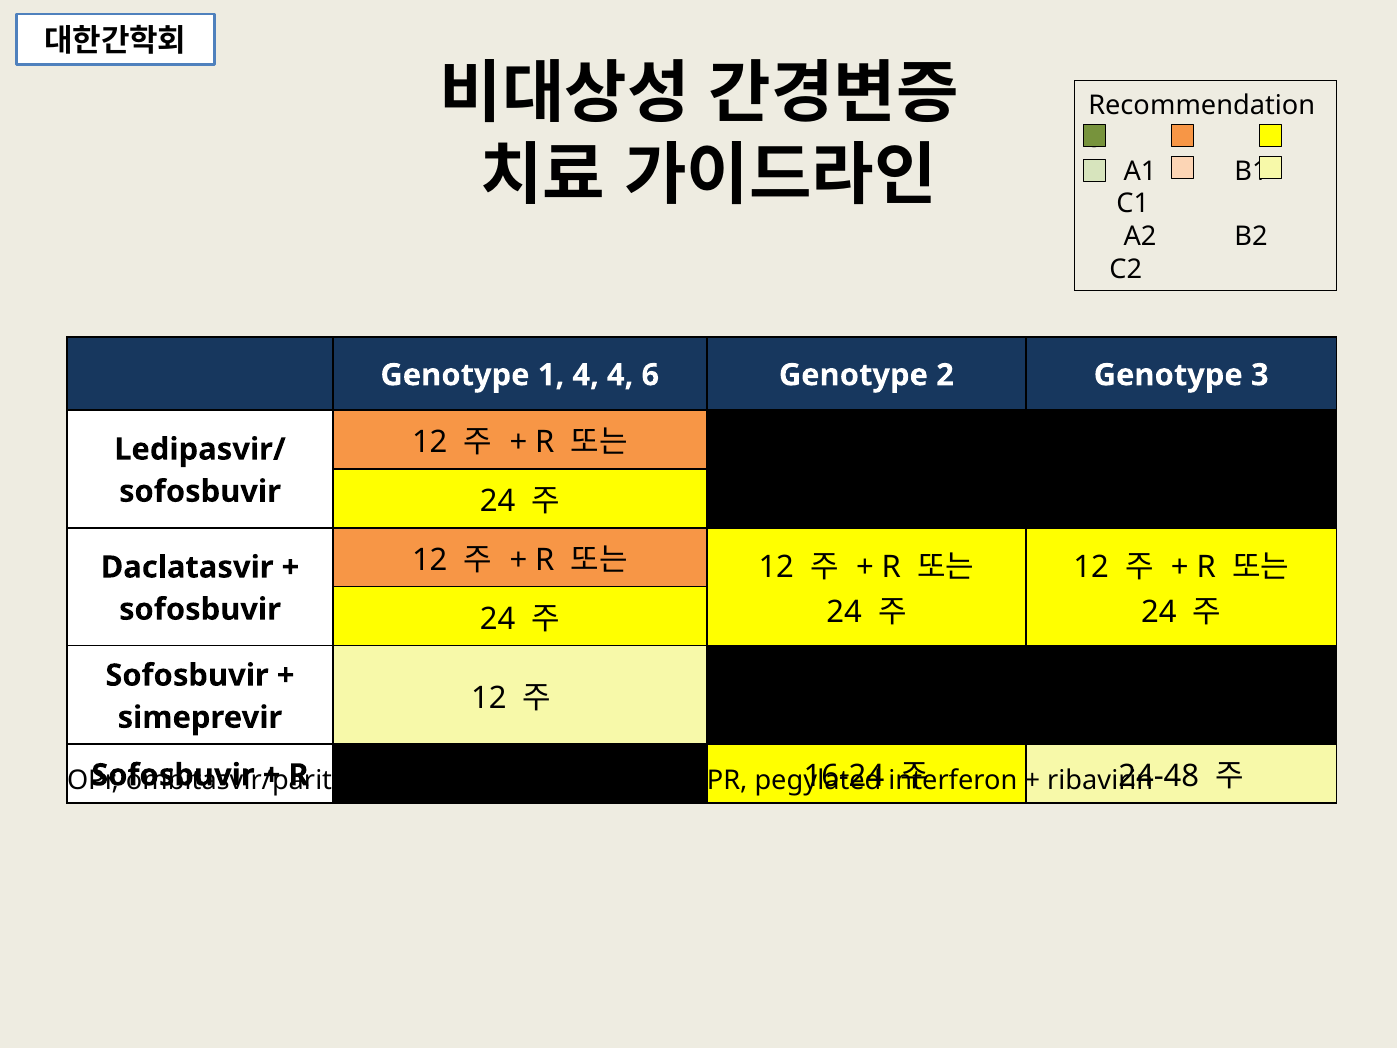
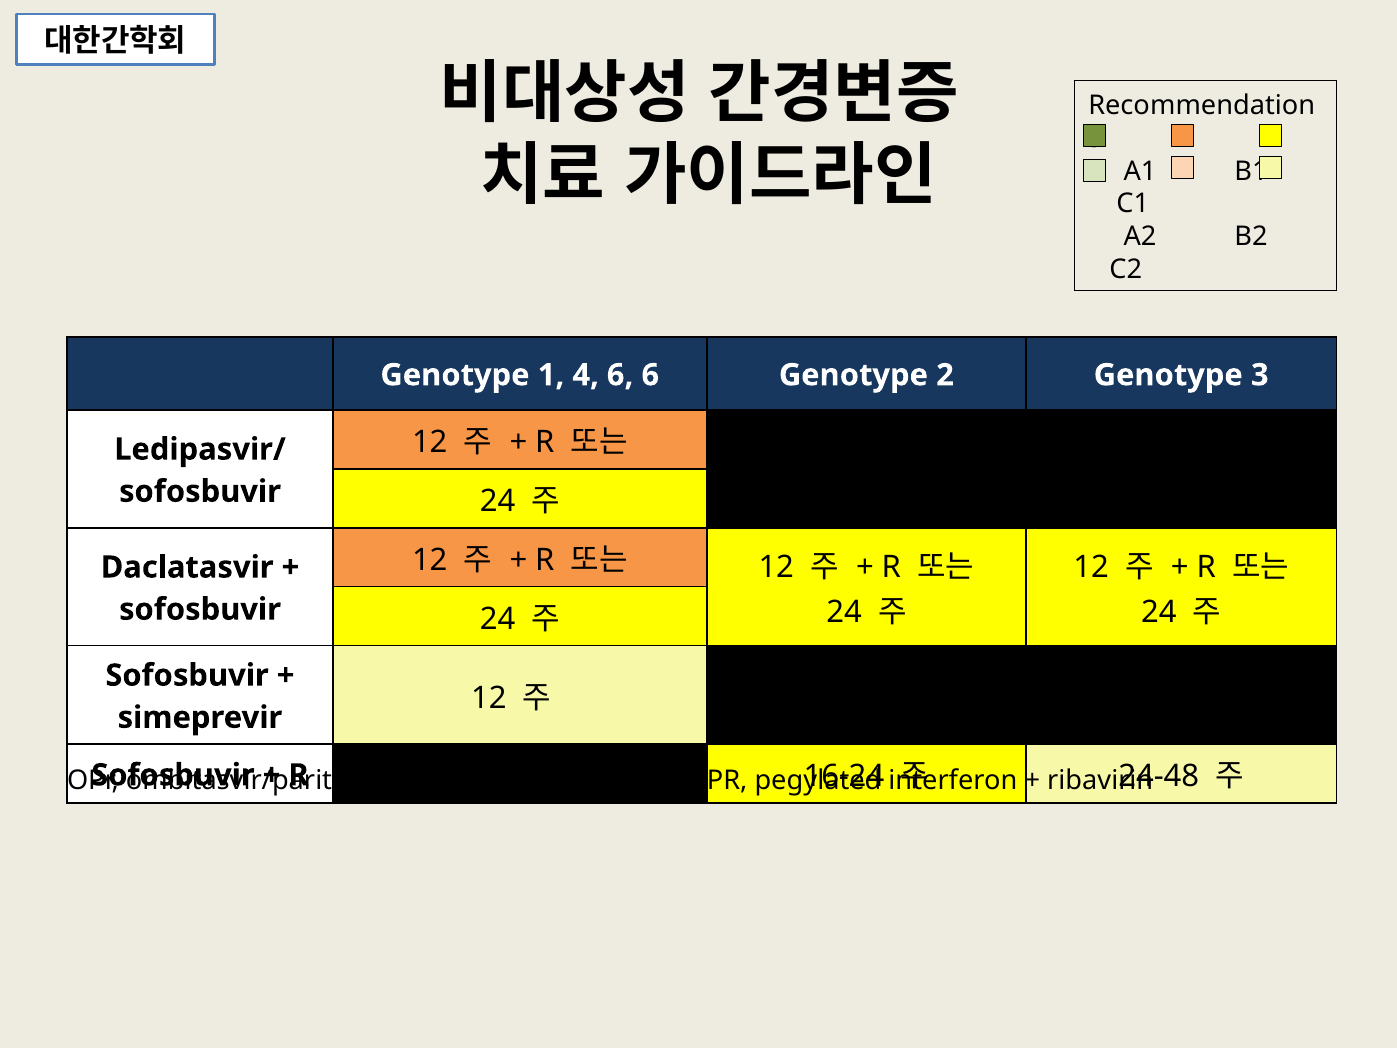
4 4: 4 -> 6
